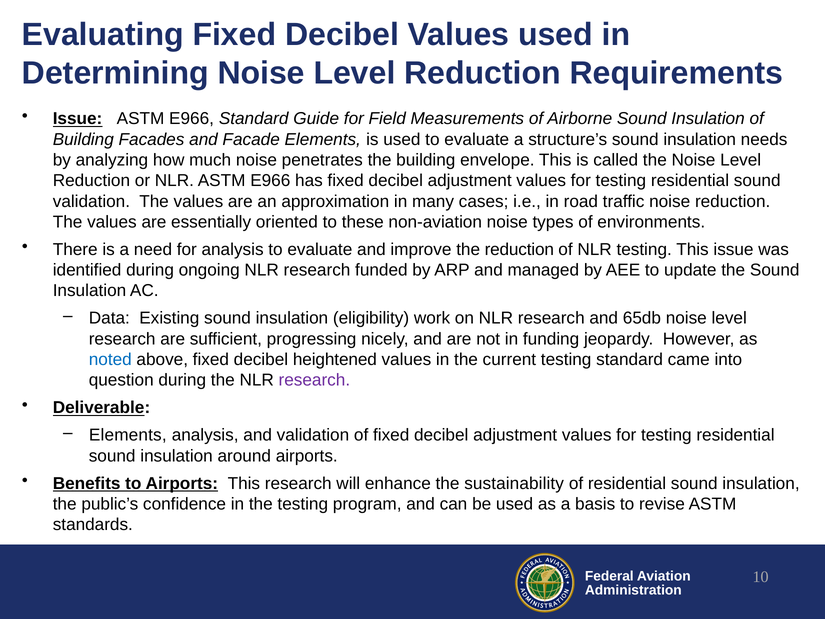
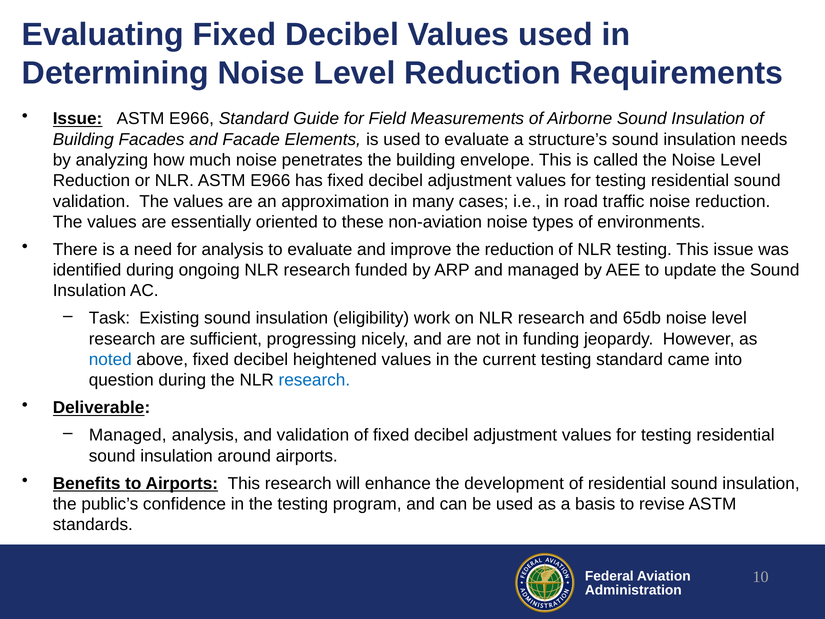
Data: Data -> Task
research at (314, 380) colour: purple -> blue
Elements at (128, 435): Elements -> Managed
sustainability: sustainability -> development
